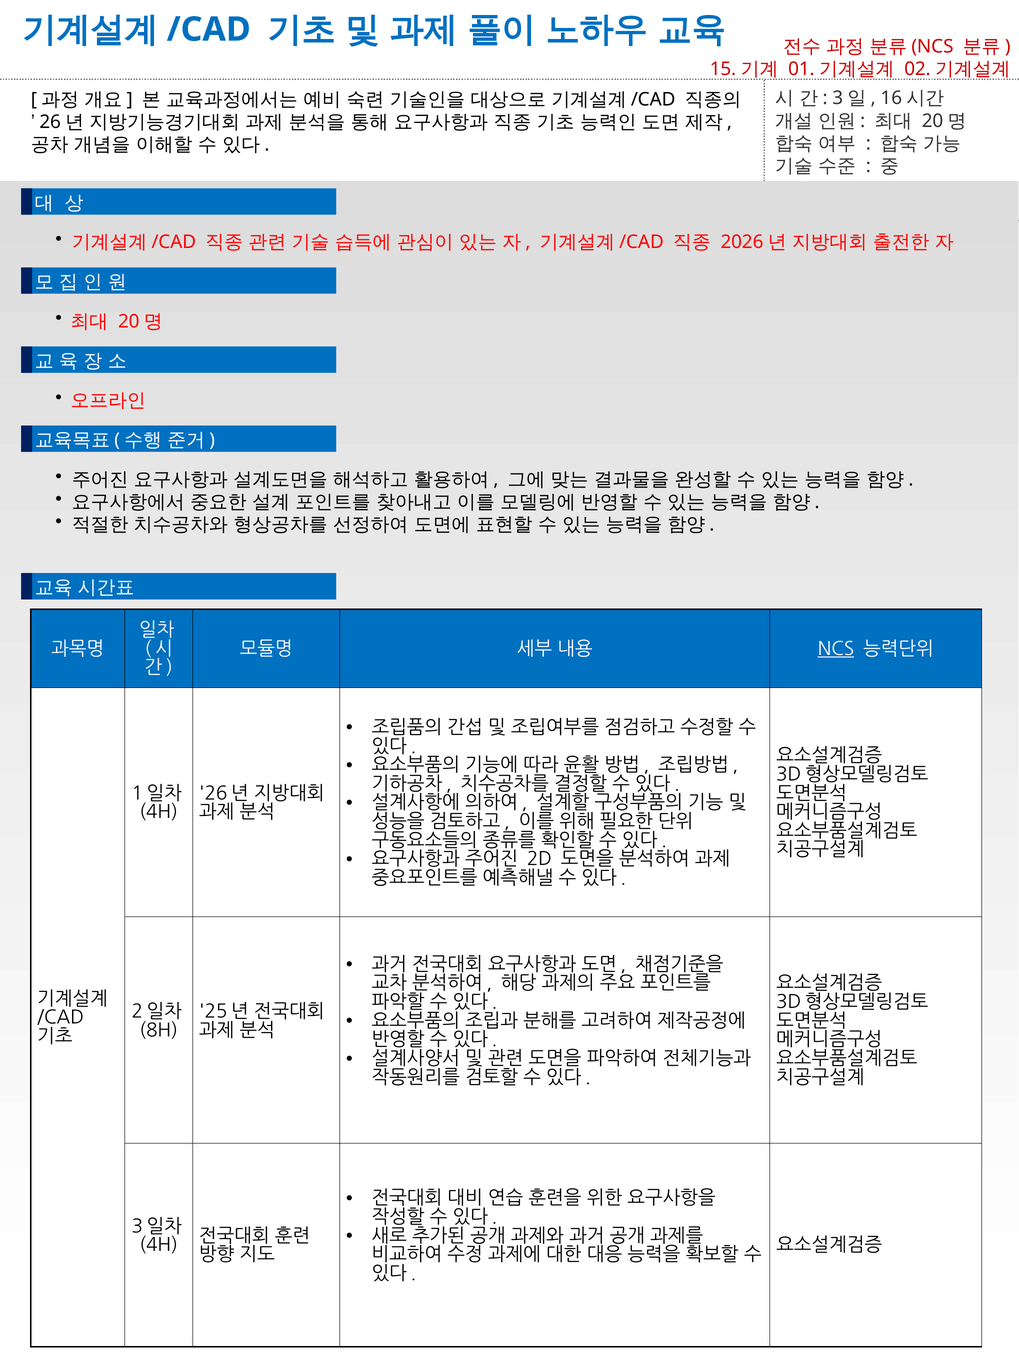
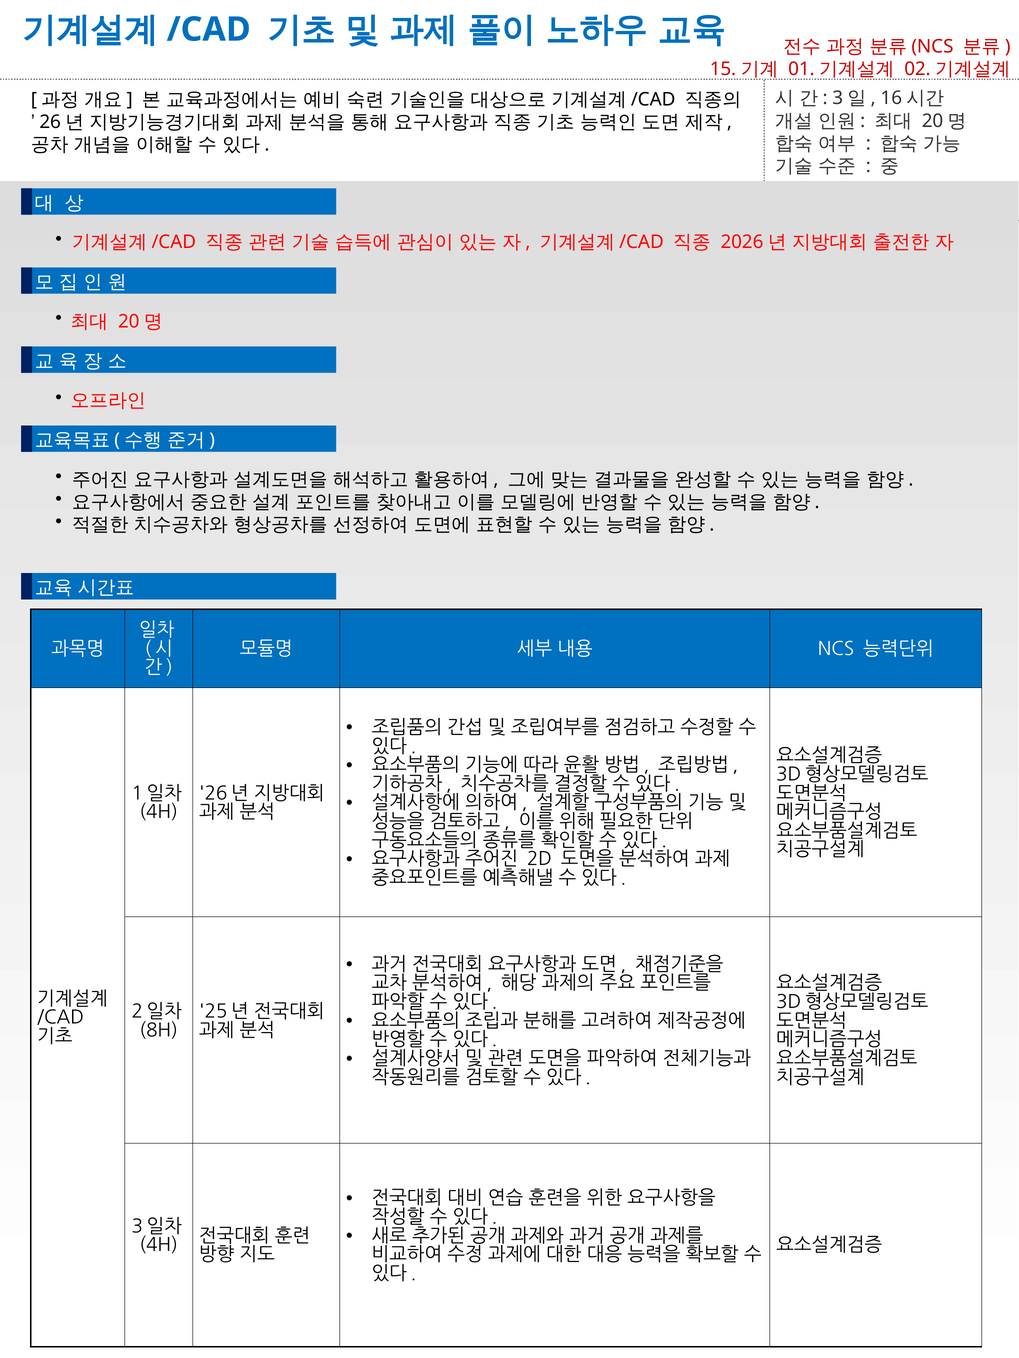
NCS underline: present -> none
